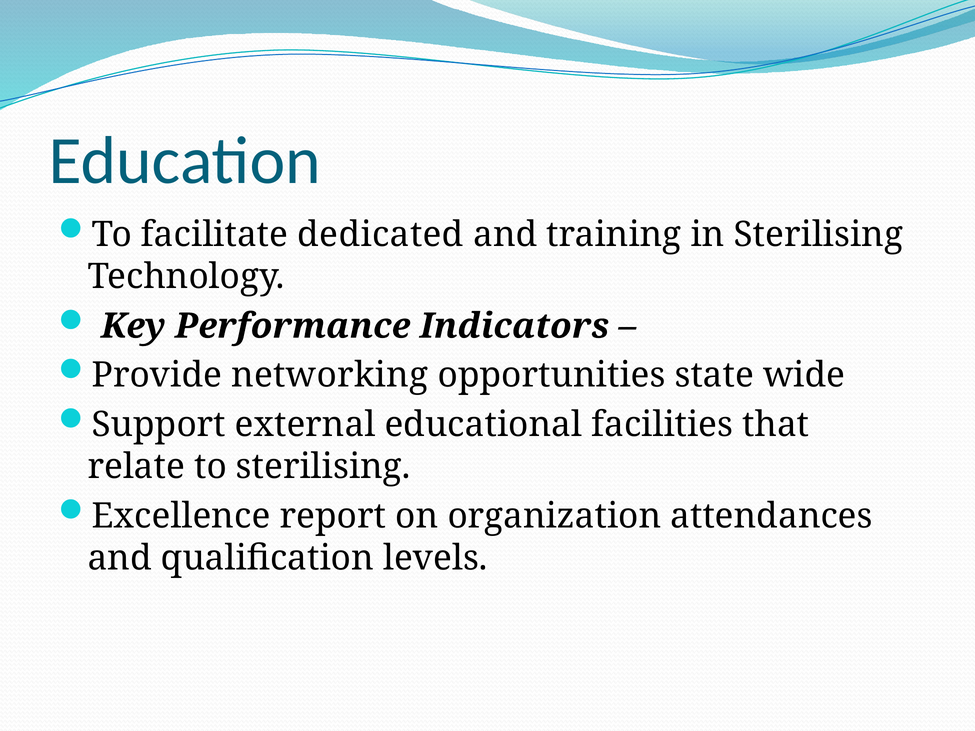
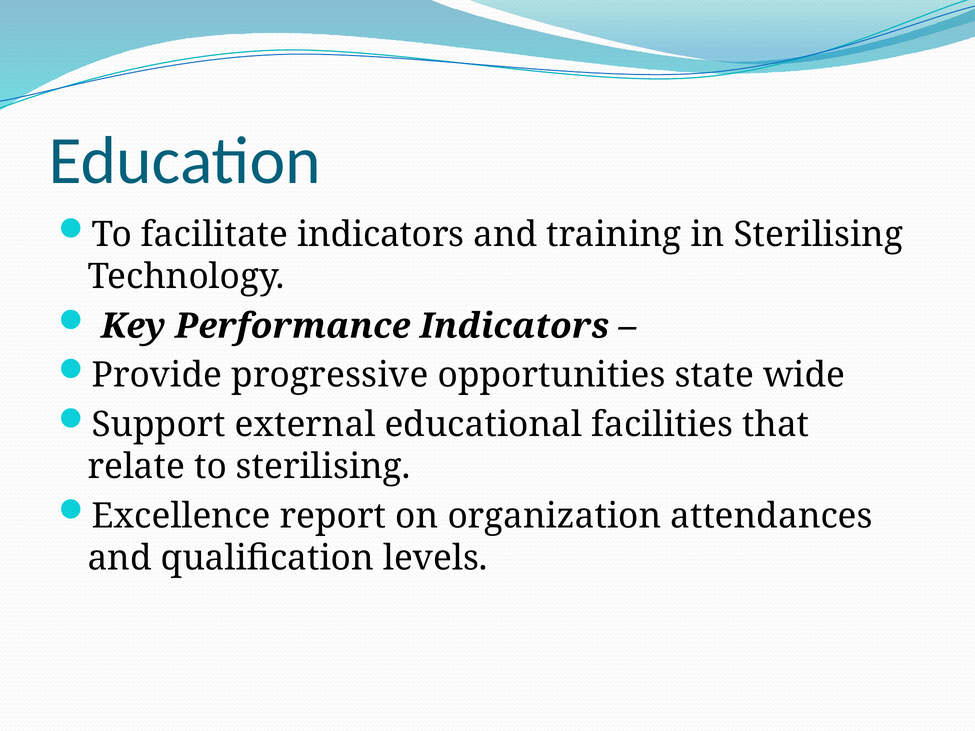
facilitate dedicated: dedicated -> indicators
networking: networking -> progressive
